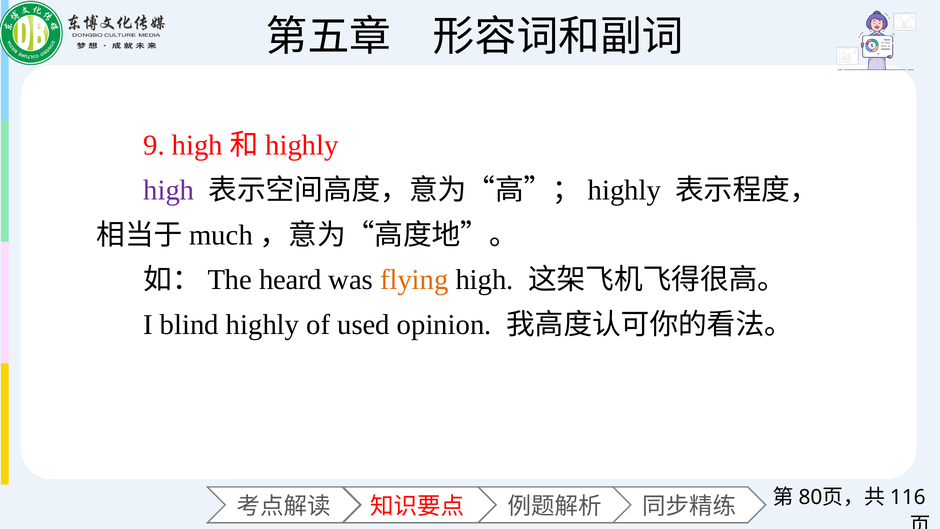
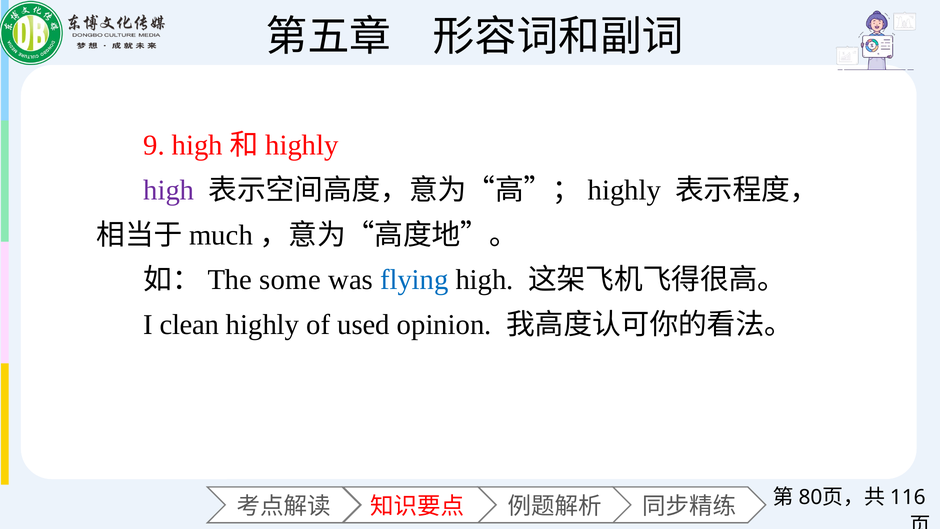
heard: heard -> some
flying colour: orange -> blue
blind: blind -> clean
